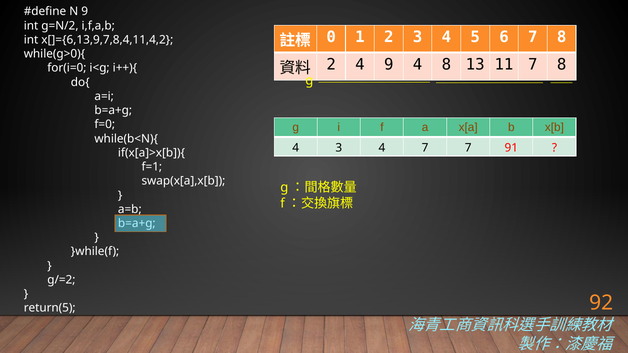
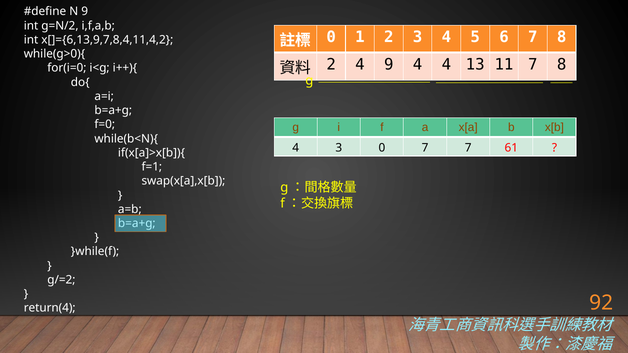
4 8: 8 -> 4
4 3 4: 4 -> 0
91: 91 -> 61
return(5: return(5 -> return(4
